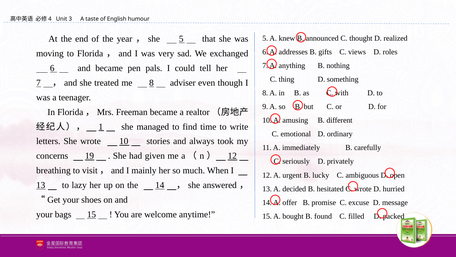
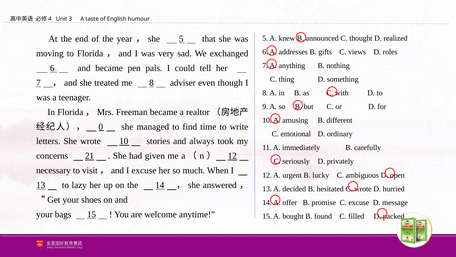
1: 1 -> 0
19: 19 -> 21
breathing: breathing -> necessary
I mainly: mainly -> excuse
